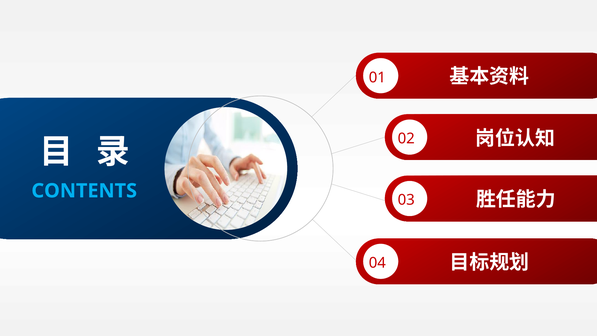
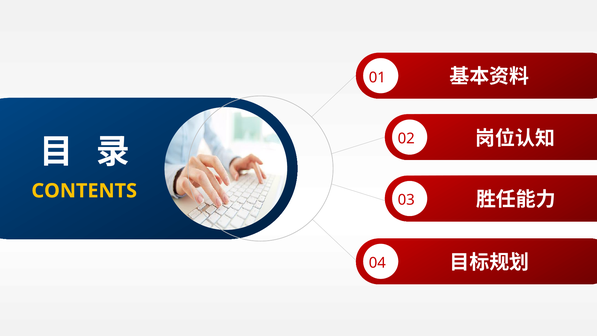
CONTENTS colour: light blue -> yellow
